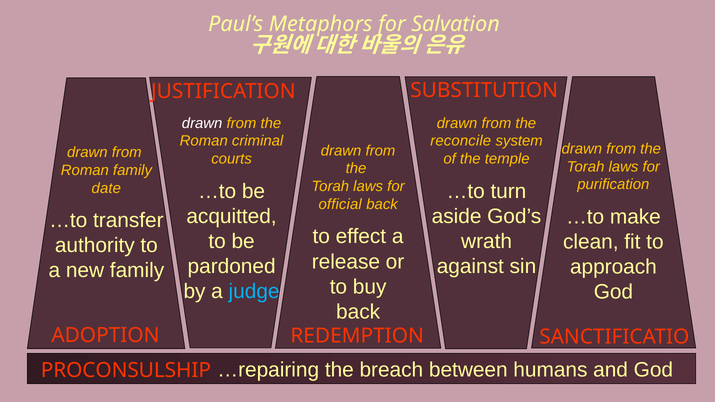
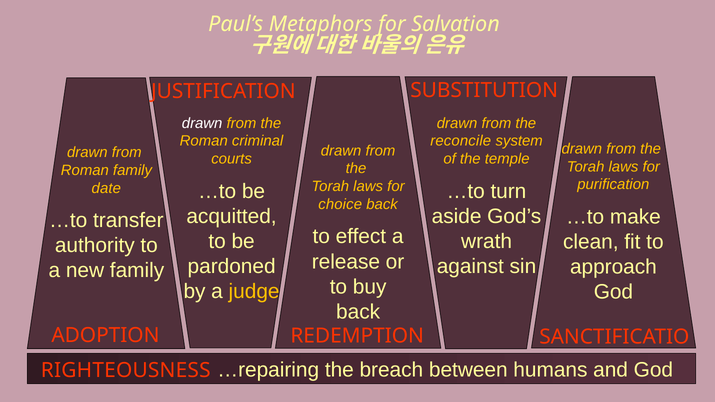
official: official -> choice
judge colour: light blue -> yellow
PROCONSULSHIP: PROCONSULSHIP -> RIGHTEOUSNESS
